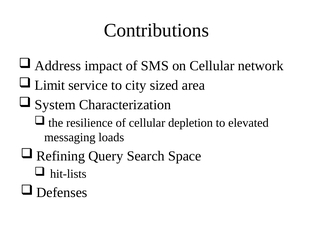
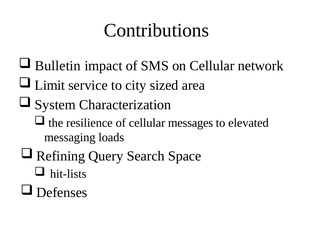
Address: Address -> Bulletin
depletion: depletion -> messages
